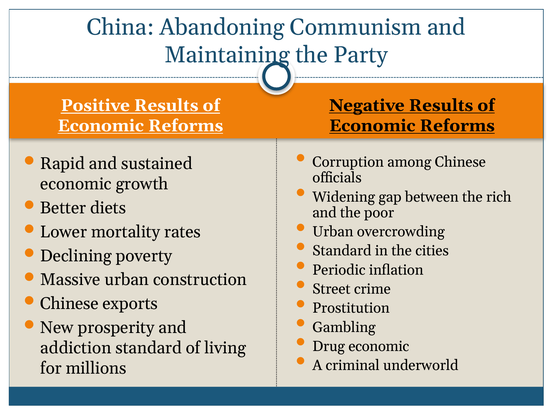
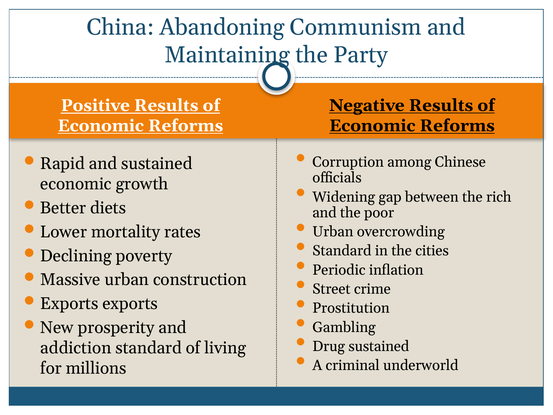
Chinese at (69, 304): Chinese -> Exports
Drug economic: economic -> sustained
